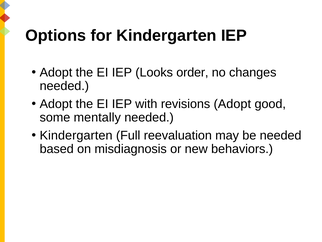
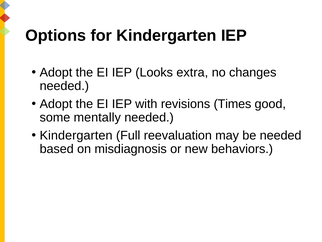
order: order -> extra
revisions Adopt: Adopt -> Times
